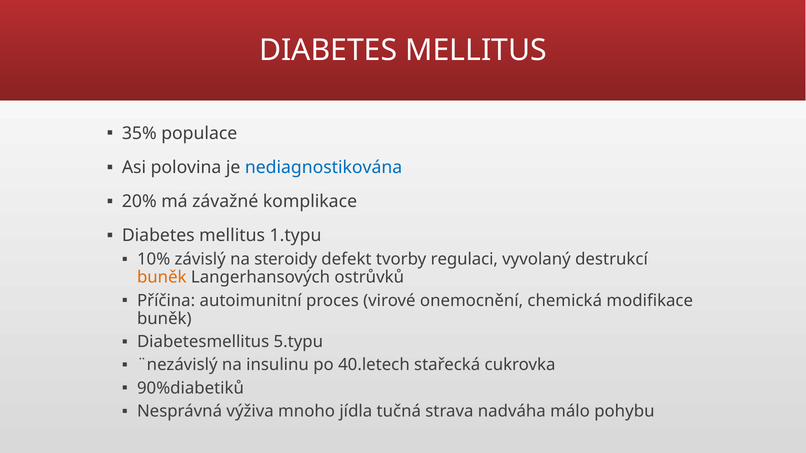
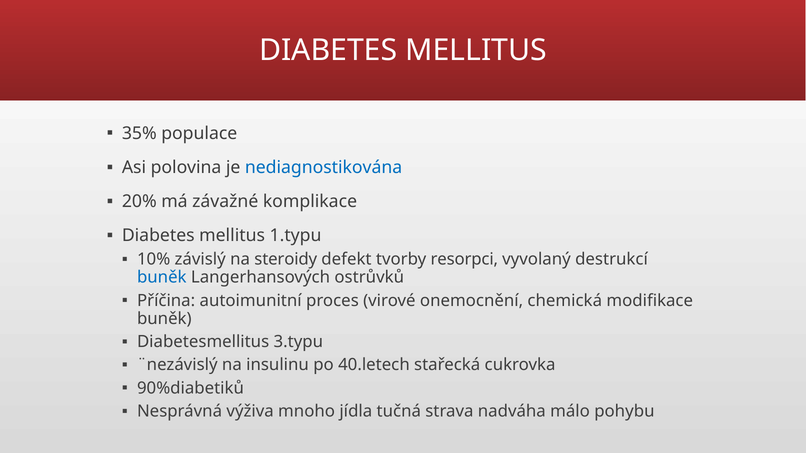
regulaci: regulaci -> resorpci
buněk at (162, 278) colour: orange -> blue
5.typu: 5.typu -> 3.typu
